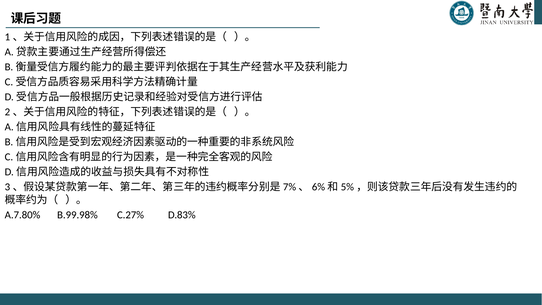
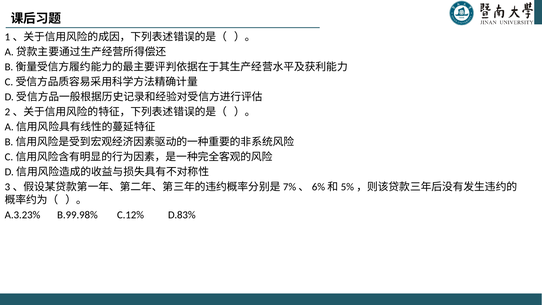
A.7.80%: A.7.80% -> A.3.23%
C.27%: C.27% -> C.12%
